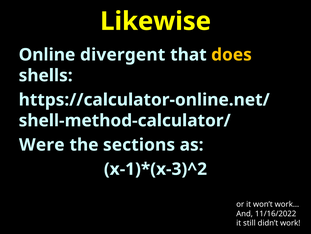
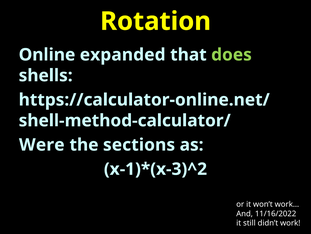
Likewise: Likewise -> Rotation
divergent: divergent -> expanded
does colour: yellow -> light green
